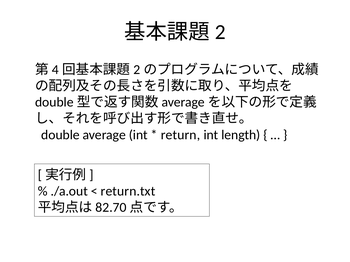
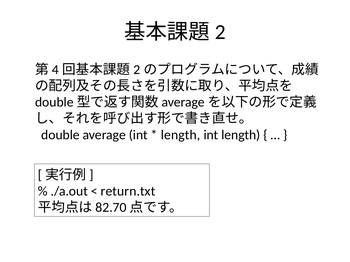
return at (181, 135): return -> length
